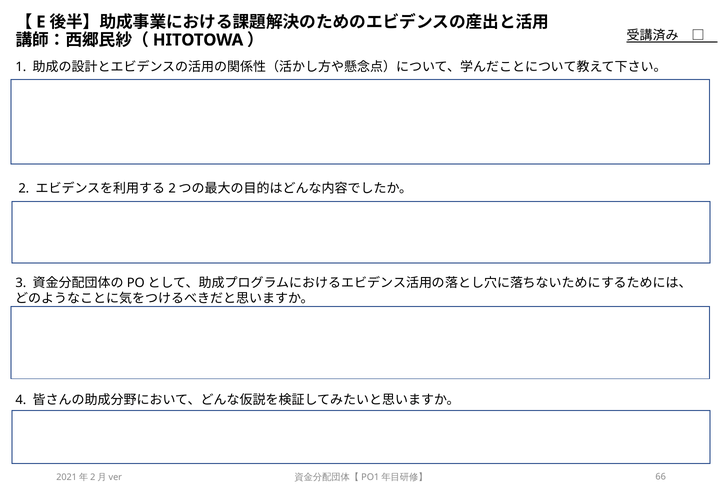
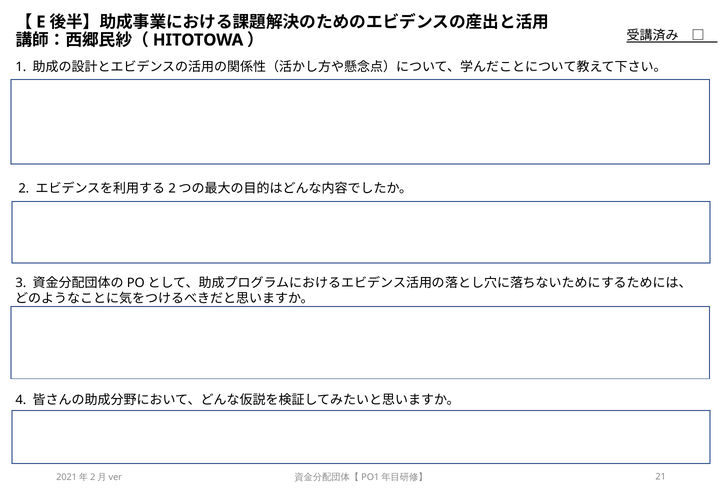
66: 66 -> 21
